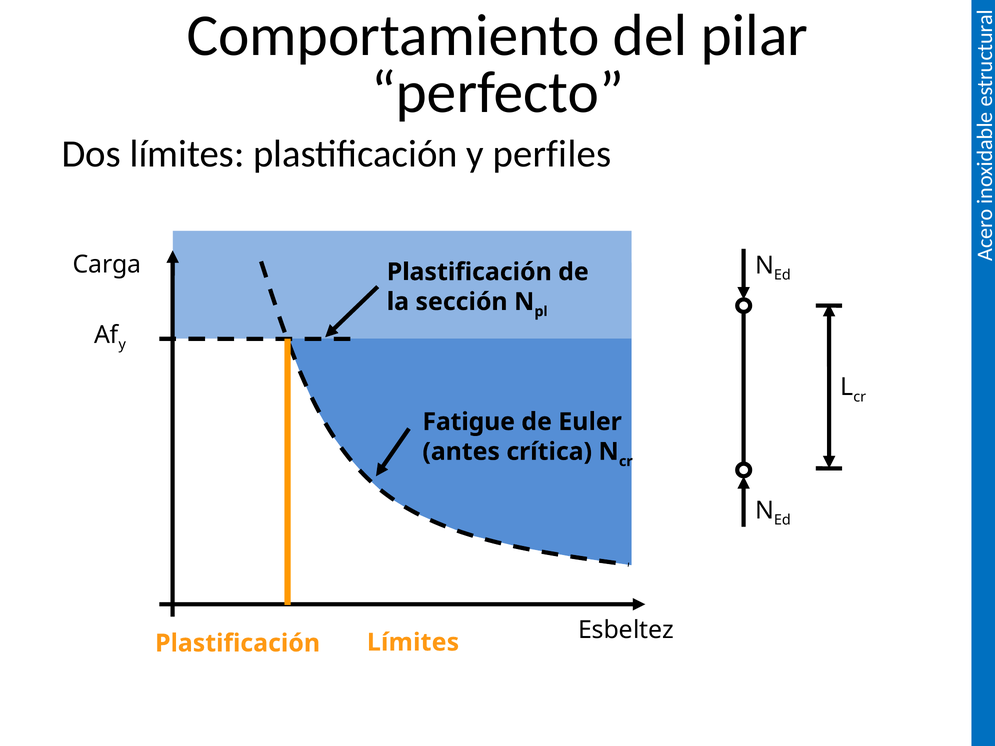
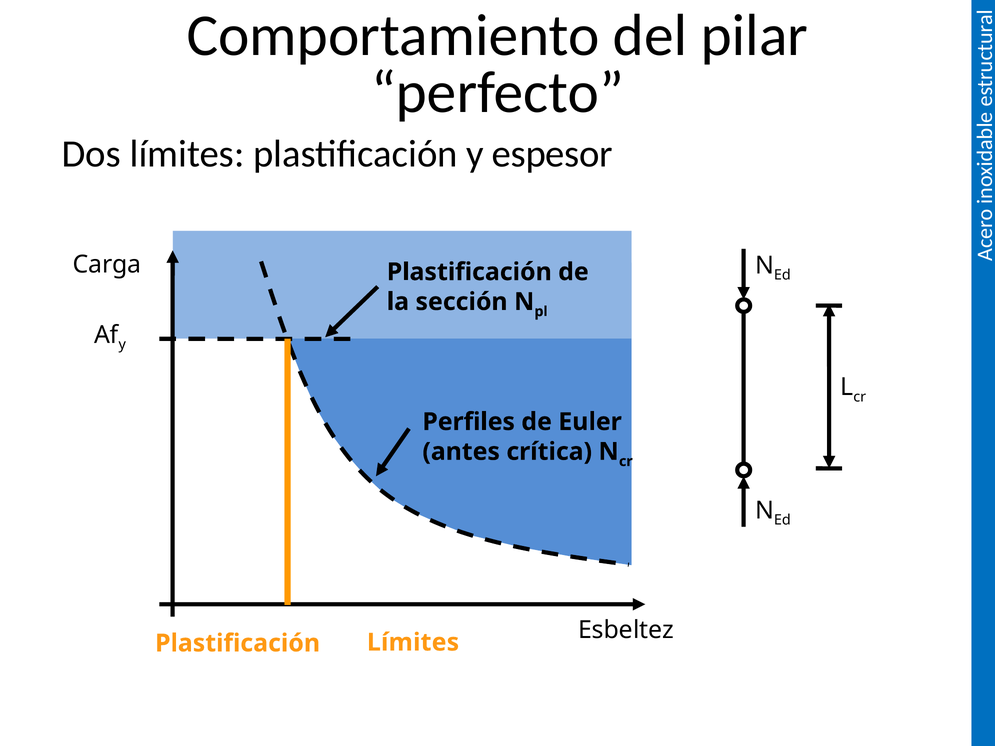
perfiles: perfiles -> espesor
Fatigue: Fatigue -> Perfiles
